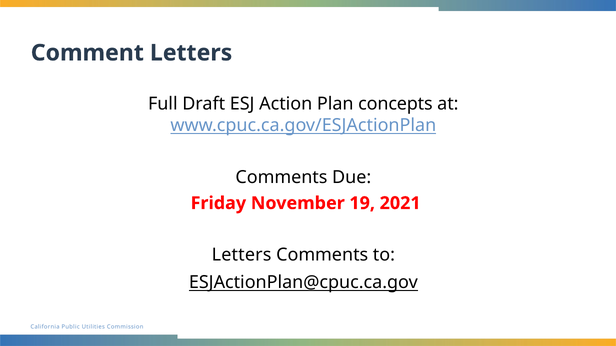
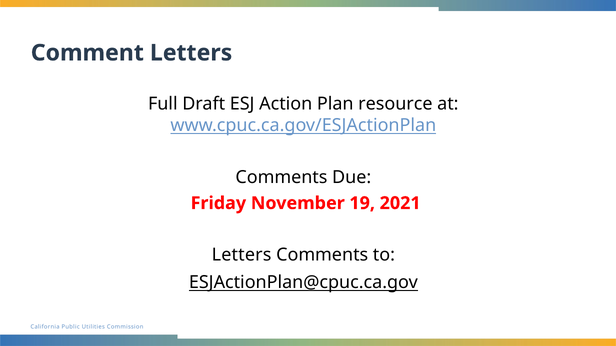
concepts: concepts -> resource
